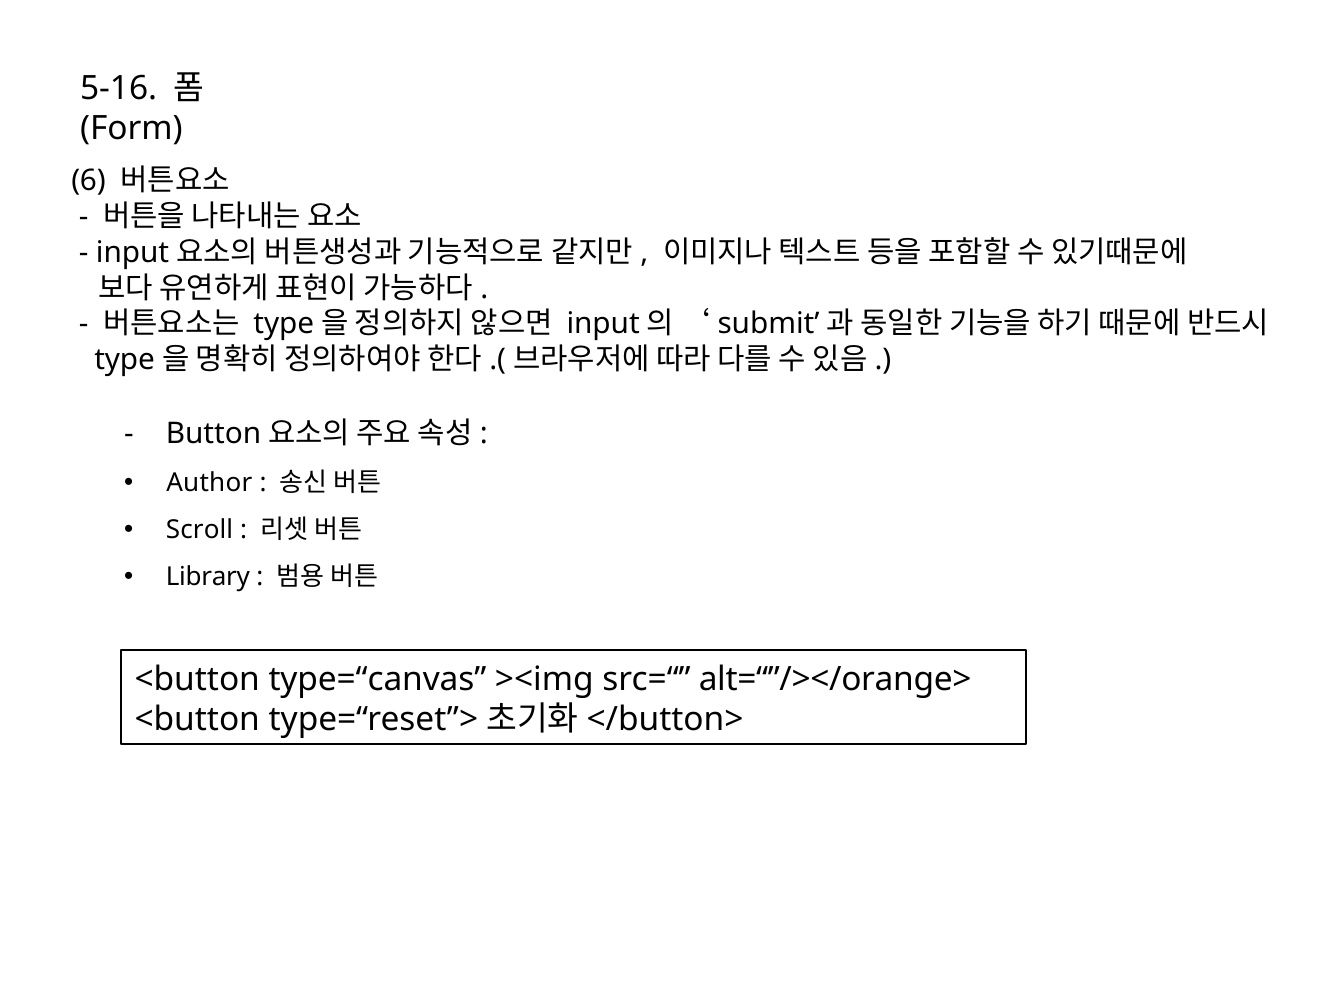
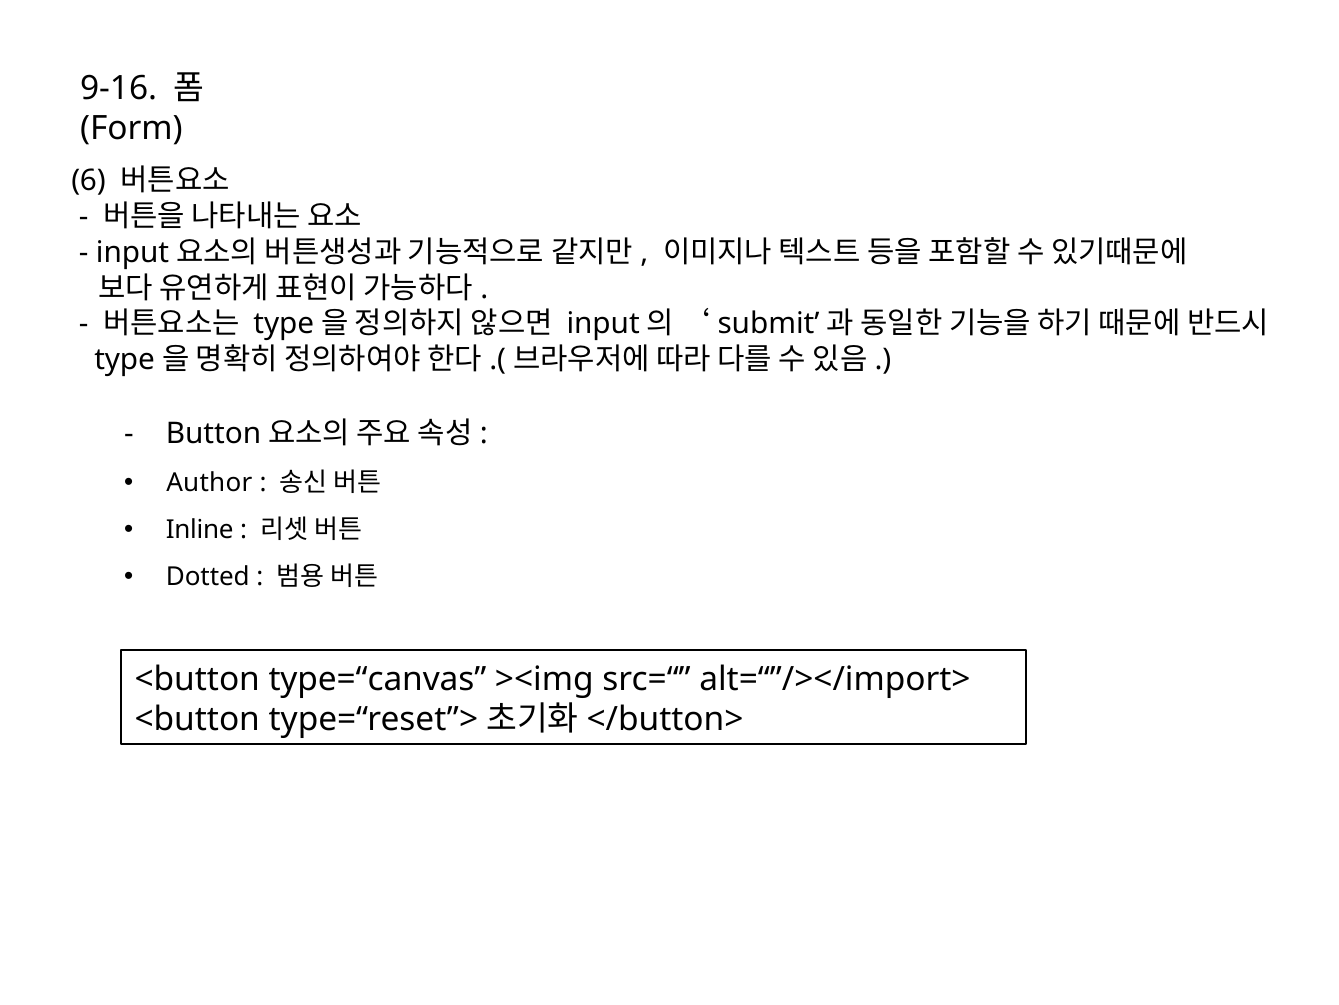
5-16: 5-16 -> 9-16
Scroll: Scroll -> Inline
Library: Library -> Dotted
alt=“”/></orange>: alt=“”/></orange> -> alt=“”/></import>
